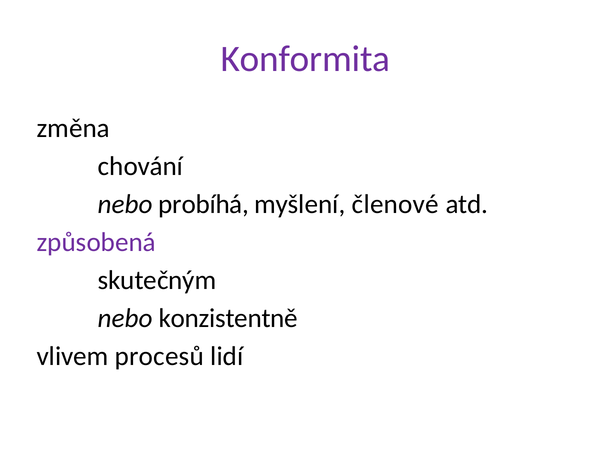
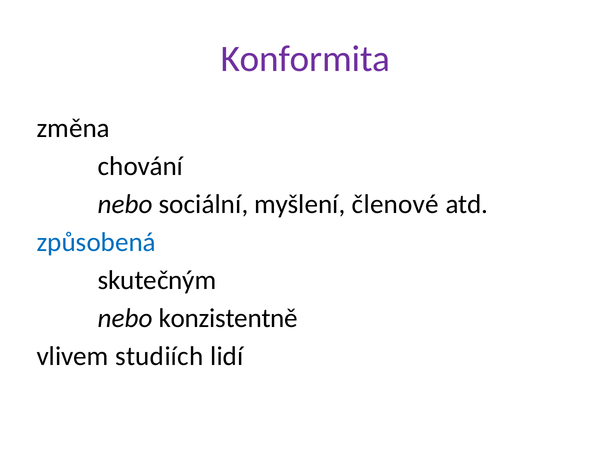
probíhá: probíhá -> sociální
způsobená colour: purple -> blue
procesů: procesů -> studiích
